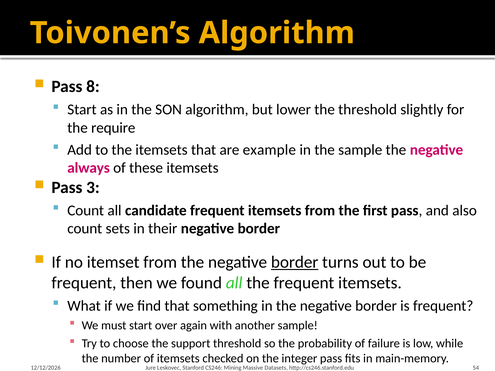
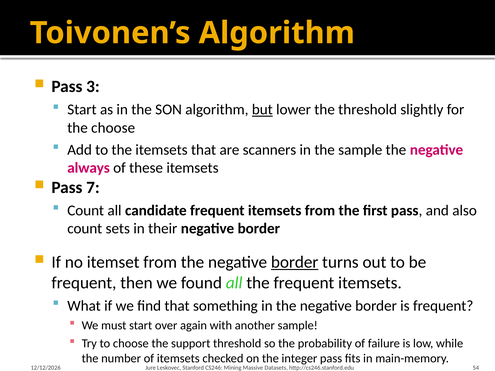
8: 8 -> 3
but underline: none -> present
the require: require -> choose
example: example -> scanners
3: 3 -> 7
